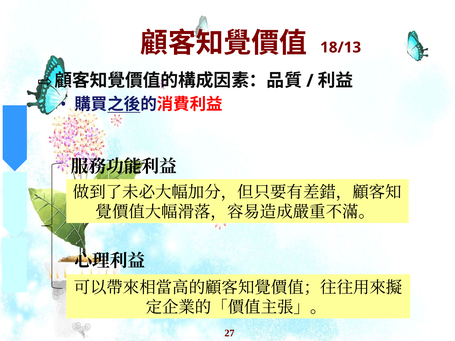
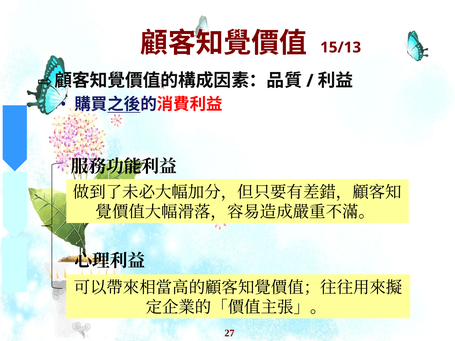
18/13: 18/13 -> 15/13
